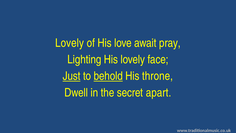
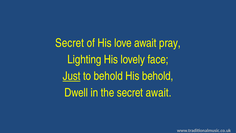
Lovely at (70, 43): Lovely -> Secret
behold at (108, 76) underline: present -> none
His throne: throne -> behold
secret apart: apart -> await
